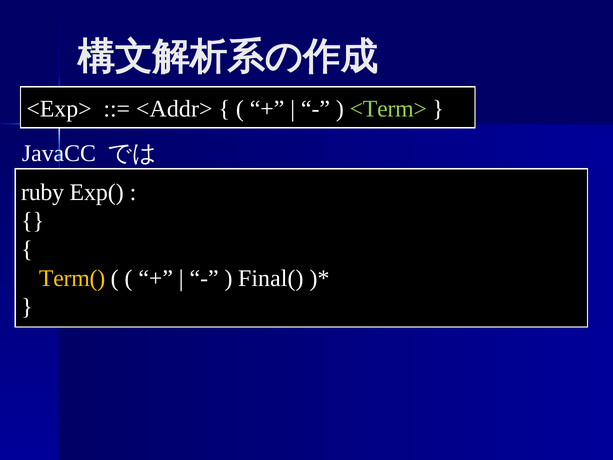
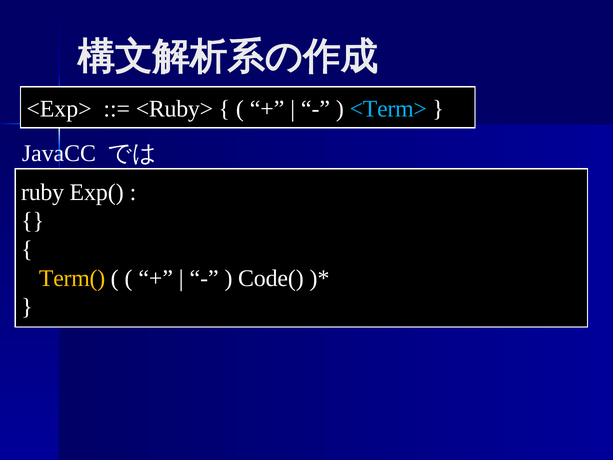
<Addr>: <Addr> -> <Ruby>
<Term> colour: light green -> light blue
Final(: Final( -> Code(
